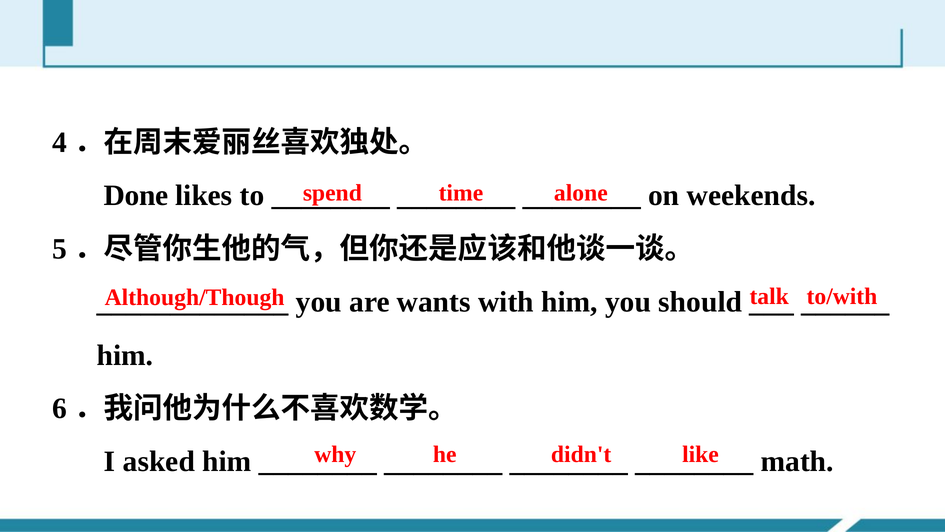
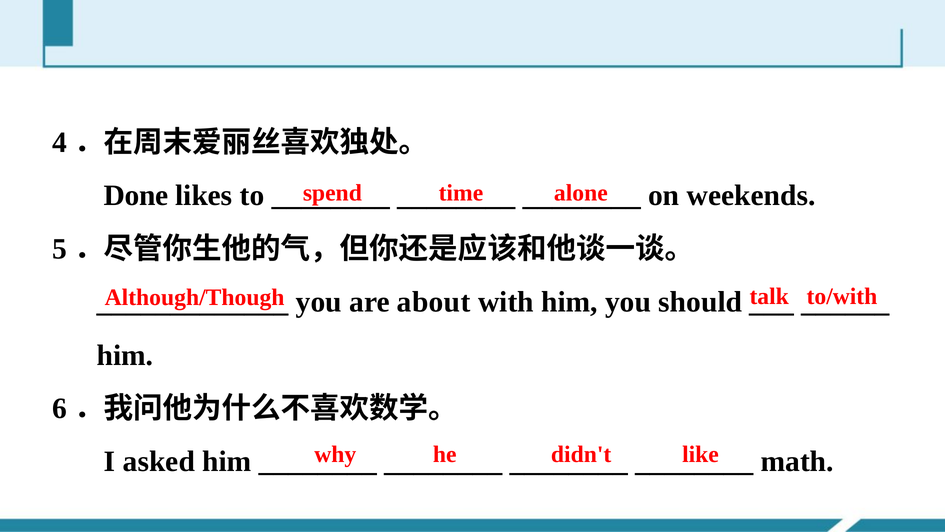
wants: wants -> about
